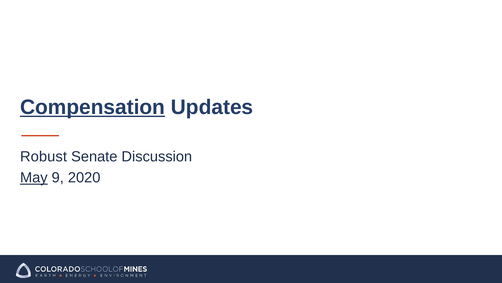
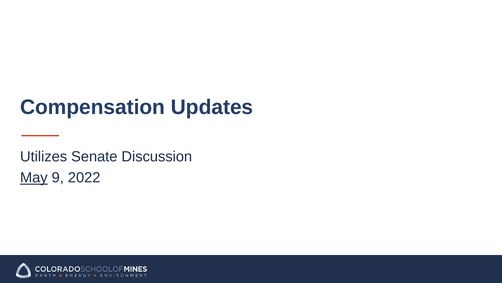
Compensation underline: present -> none
Robust: Robust -> Utilizes
2020: 2020 -> 2022
